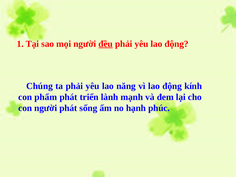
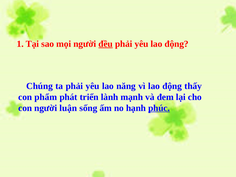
kính: kính -> thấy
người phát: phát -> luận
phúc underline: none -> present
